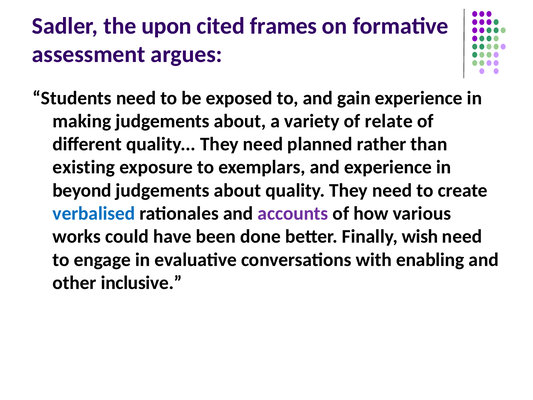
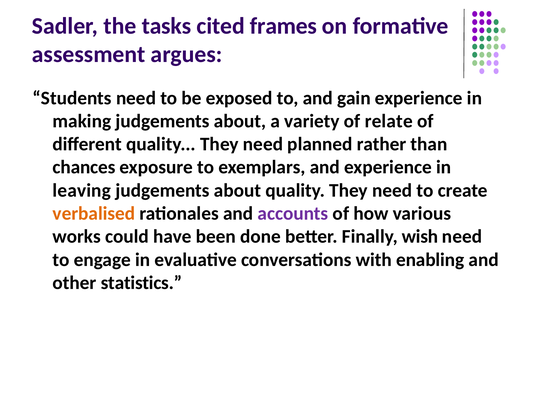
upon: upon -> tasks
existing: existing -> chances
beyond: beyond -> leaving
verbalised colour: blue -> orange
inclusive: inclusive -> statistics
